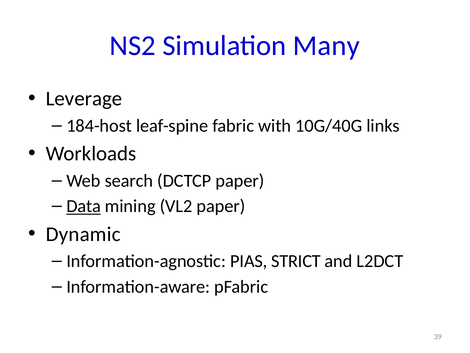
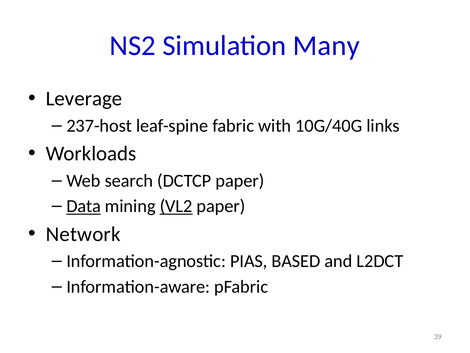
184-host: 184-host -> 237-host
VL2 underline: none -> present
Dynamic: Dynamic -> Network
STRICT: STRICT -> BASED
